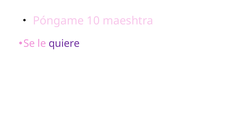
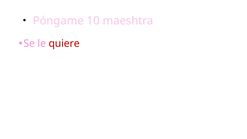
quiere colour: purple -> red
